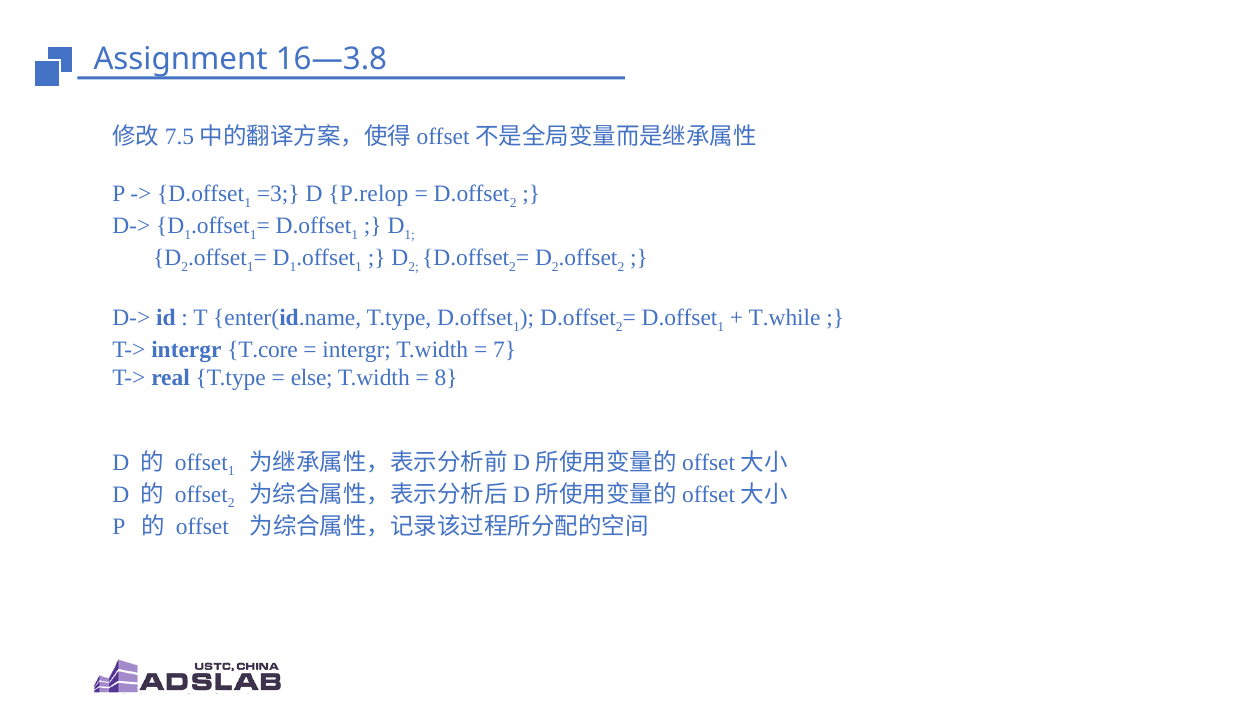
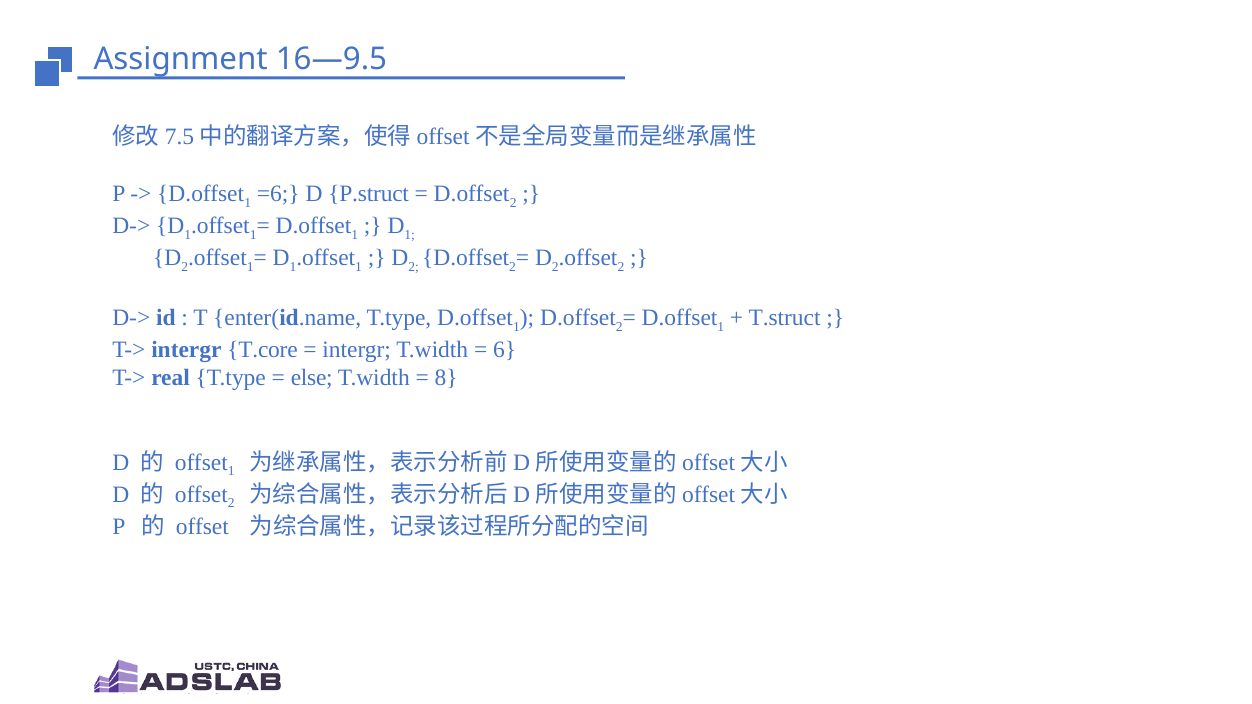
16—3.8: 16—3.8 -> 16—9.5
=3: =3 -> =6
P.relop: P.relop -> P.struct
T.while: T.while -> T.struct
7: 7 -> 6
